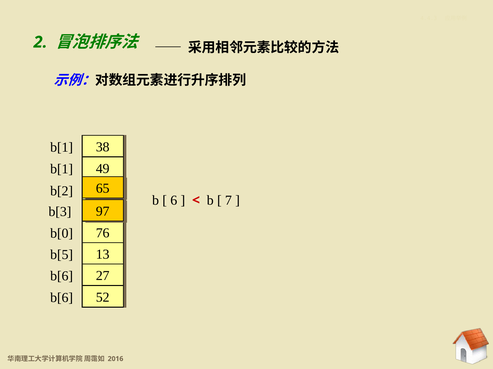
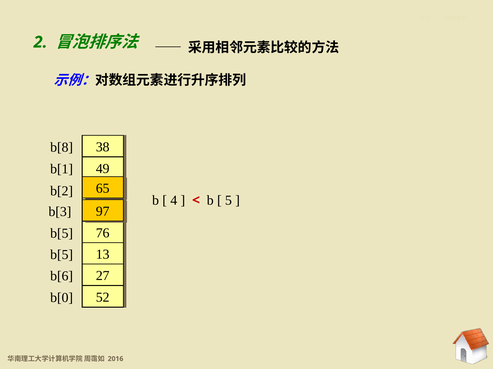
b[1 at (62, 148): b[1 -> b[8
6: 6 -> 4
7: 7 -> 5
b[0 at (62, 234): b[0 -> b[5
b[6 at (62, 298): b[6 -> b[0
